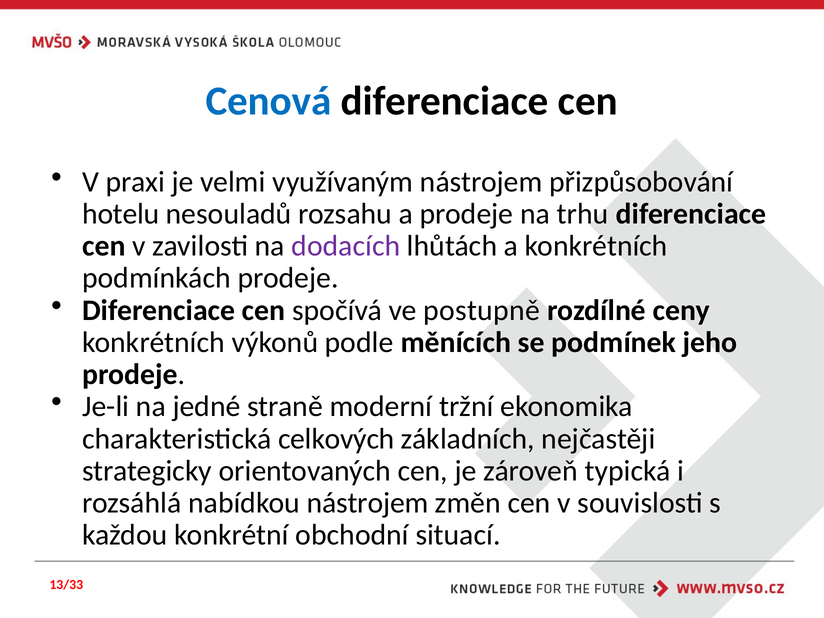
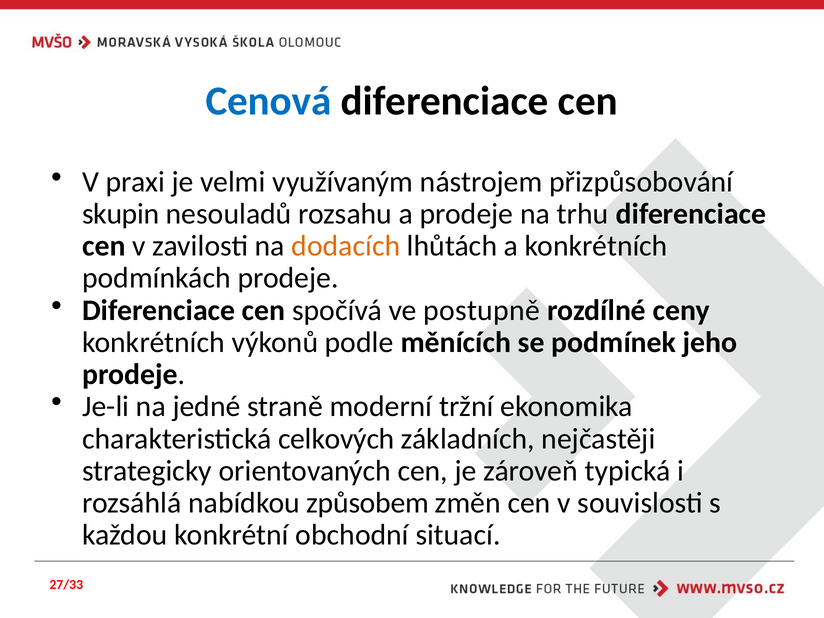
hotelu: hotelu -> skupin
dodacích colour: purple -> orange
nabídkou nástrojem: nástrojem -> způsobem
13/33: 13/33 -> 27/33
